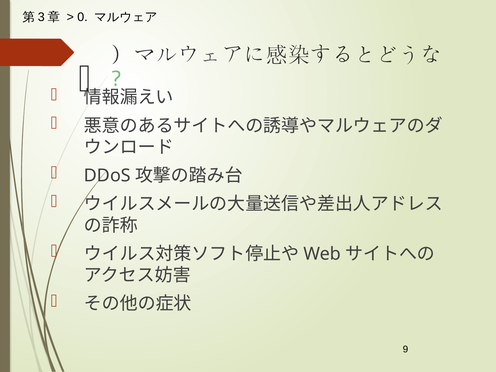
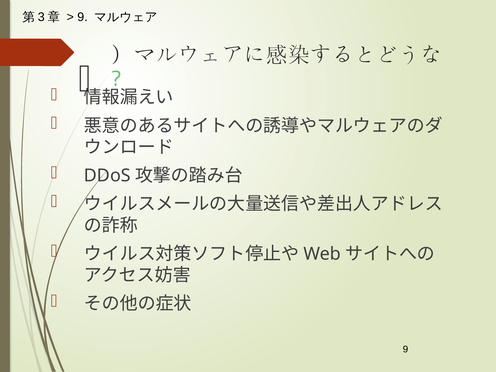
0 at (82, 17): 0 -> 9
